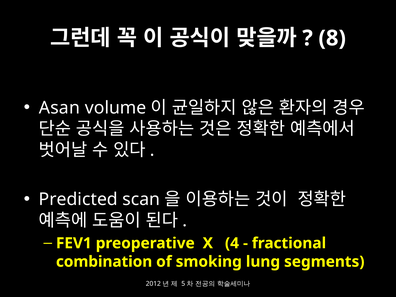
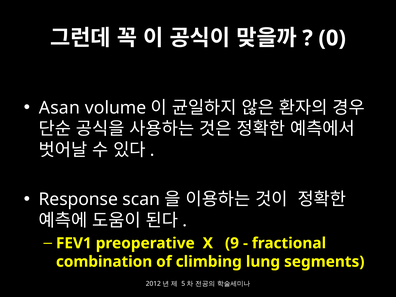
8: 8 -> 0
Predicted: Predicted -> Response
4: 4 -> 9
smoking: smoking -> climbing
